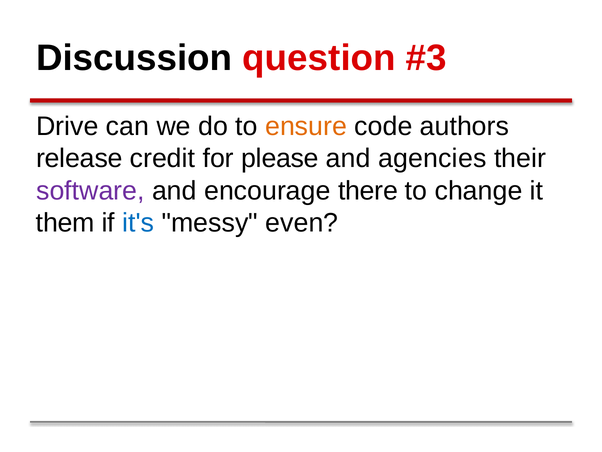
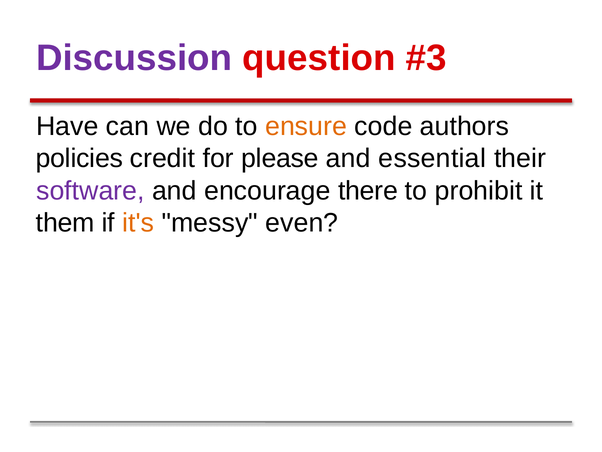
Discussion colour: black -> purple
Drive: Drive -> Have
release: release -> policies
agencies: agencies -> essential
change: change -> prohibit
it's colour: blue -> orange
